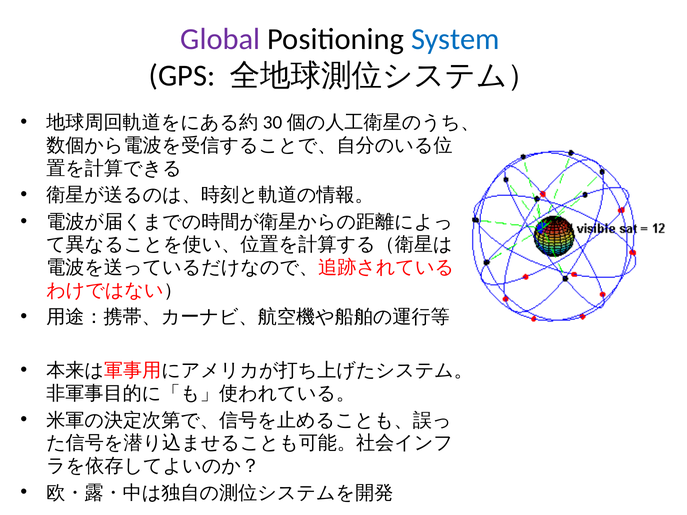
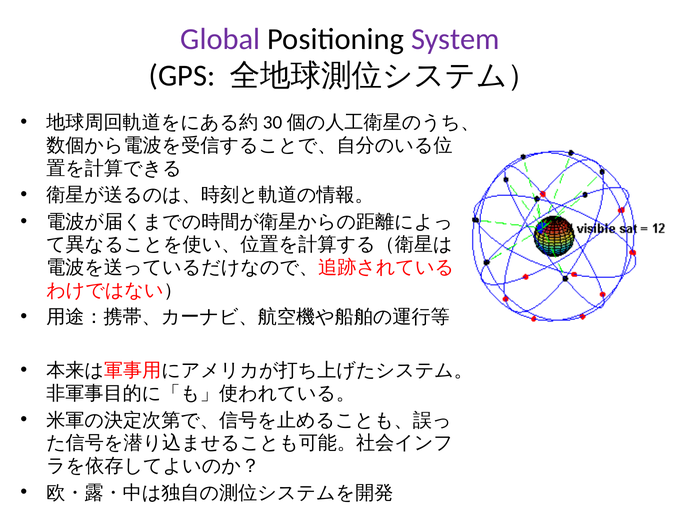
System colour: blue -> purple
